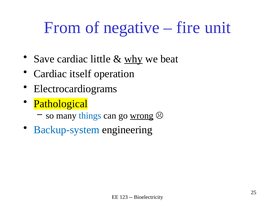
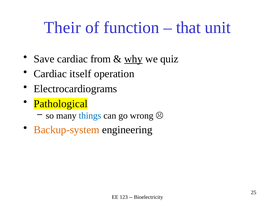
From: From -> Their
negative: negative -> function
fire: fire -> that
little: little -> from
beat: beat -> quiz
wrong underline: present -> none
Backup-system colour: blue -> orange
